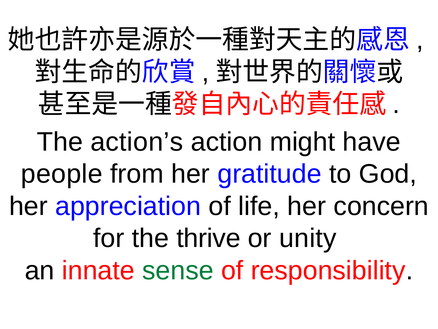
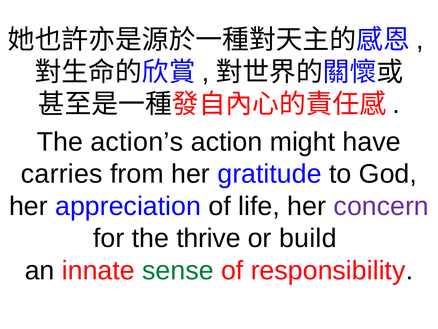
people: people -> carries
concern colour: black -> purple
unity: unity -> build
